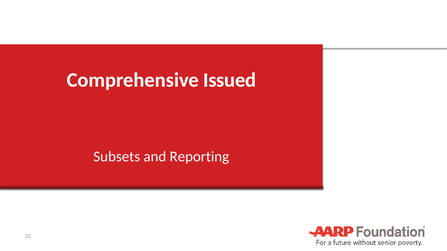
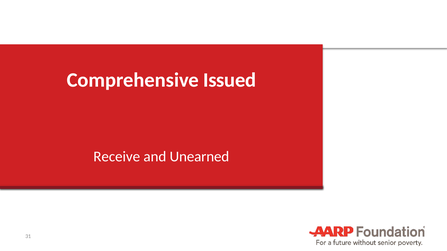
Subsets: Subsets -> Receive
Reporting: Reporting -> Unearned
